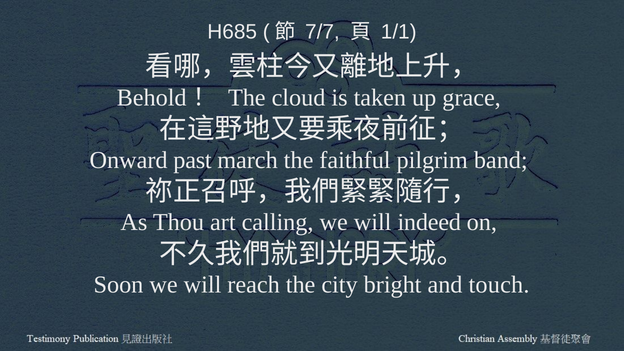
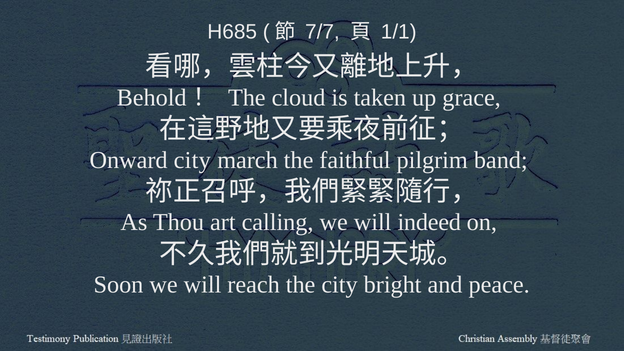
Onward past: past -> city
touch: touch -> peace
